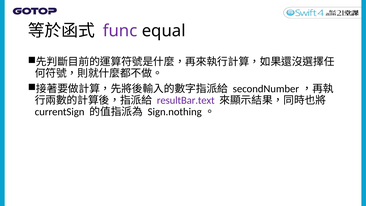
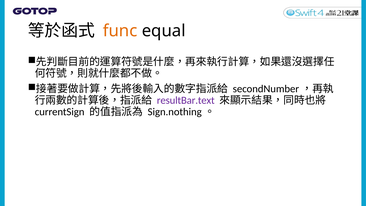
func colour: purple -> orange
